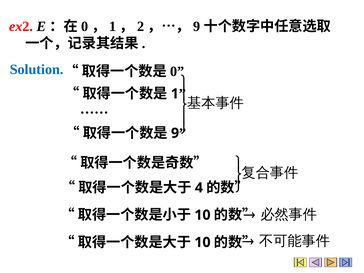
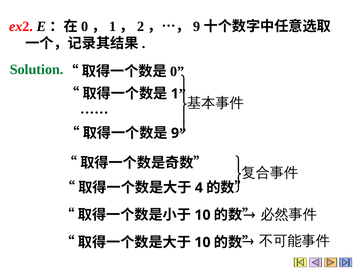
Solution colour: blue -> green
